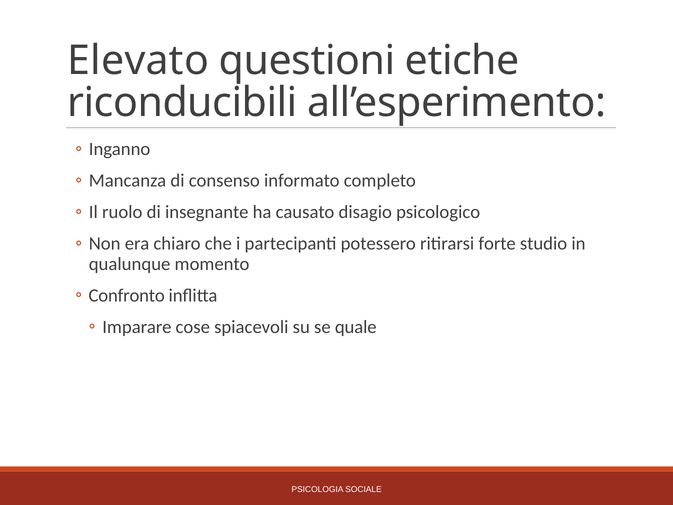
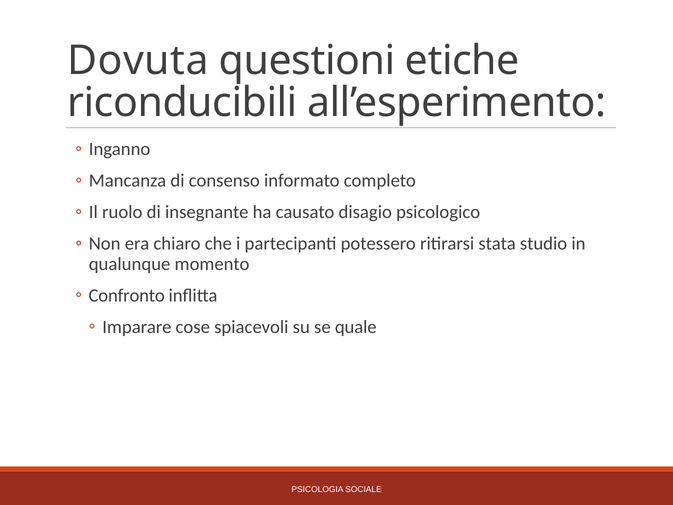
Elevato: Elevato -> Dovuta
forte: forte -> stata
